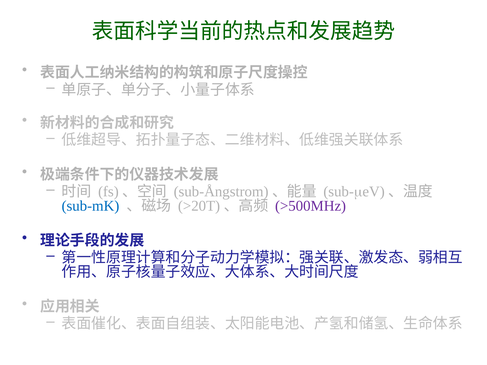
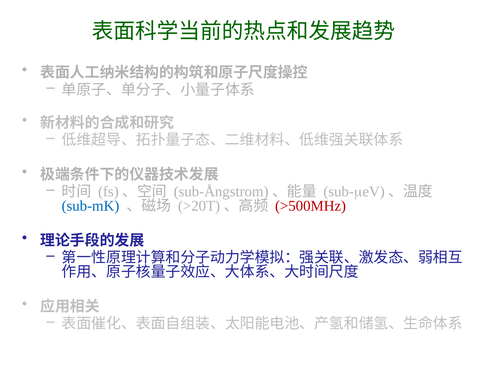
>500MHz colour: purple -> red
